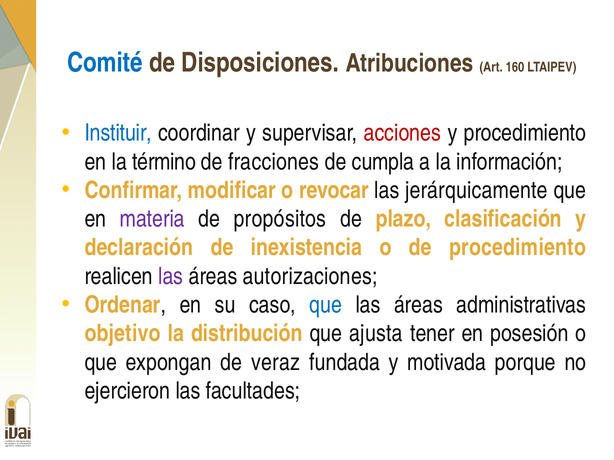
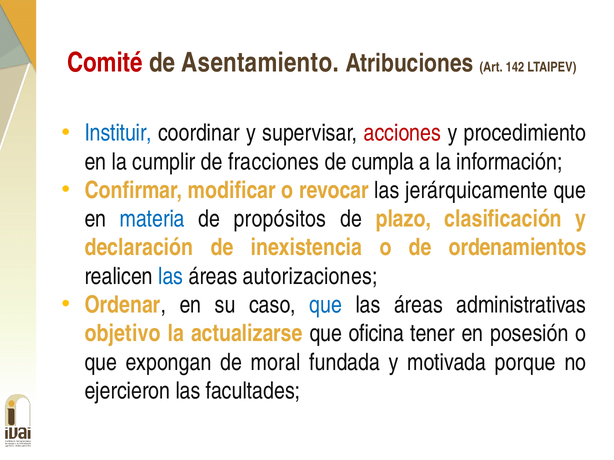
Comité colour: blue -> red
Disposiciones: Disposiciones -> Asentamiento
160: 160 -> 142
término: término -> cumplir
materia colour: purple -> blue
de procedimiento: procedimiento -> ordenamientos
las at (171, 277) colour: purple -> blue
distribución: distribución -> actualizarse
ajusta: ajusta -> oficina
veraz: veraz -> moral
